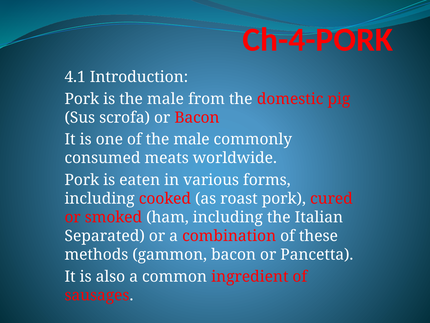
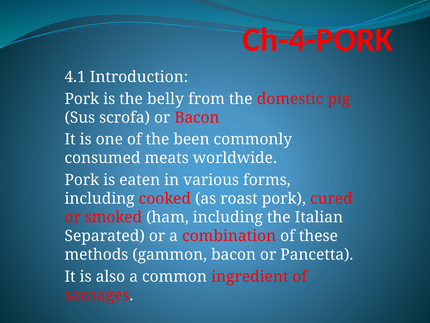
is the male: male -> belly
of the male: male -> been
